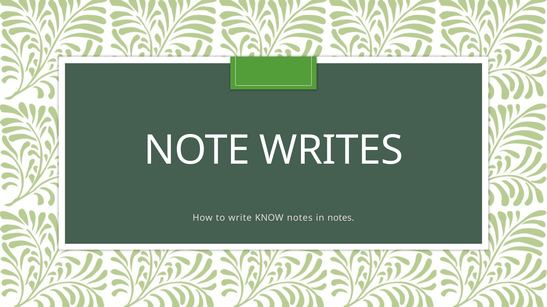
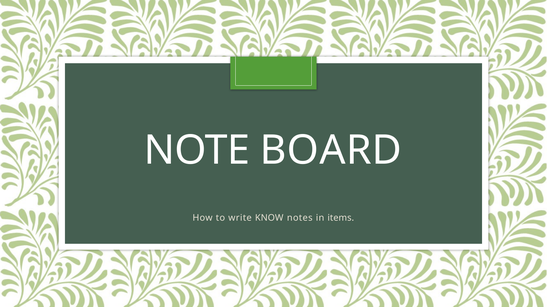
WRITES: WRITES -> BOARD
in notes: notes -> items
